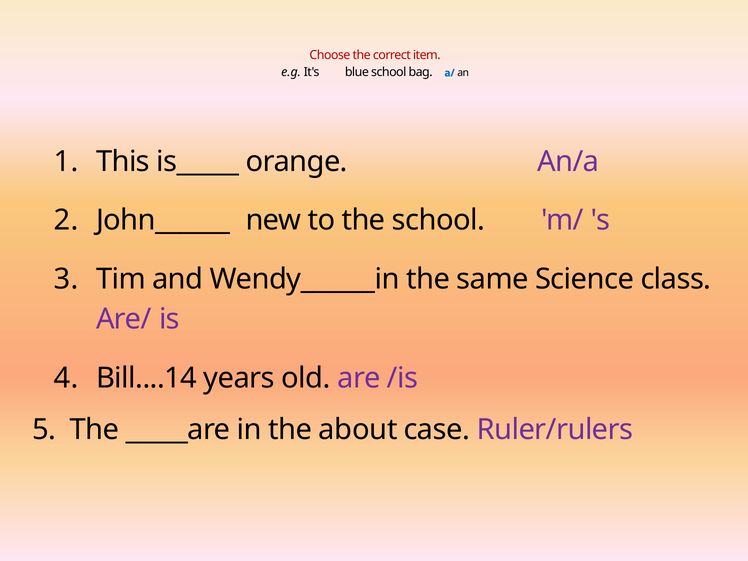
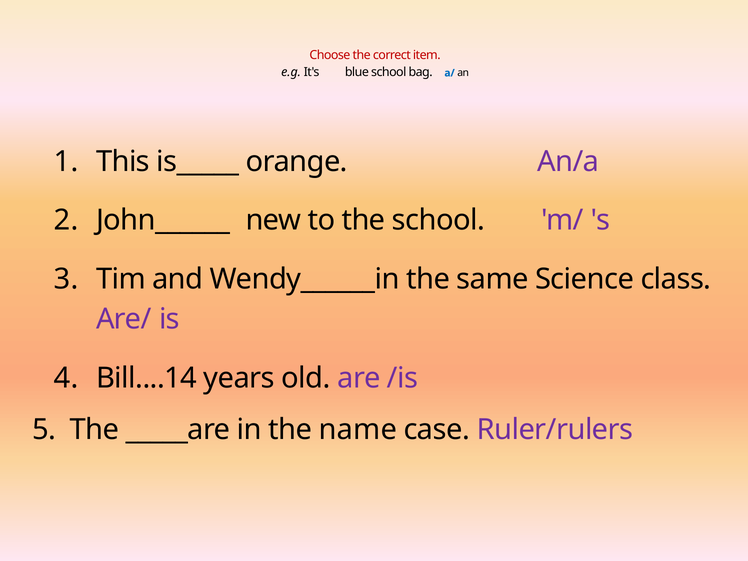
about: about -> name
